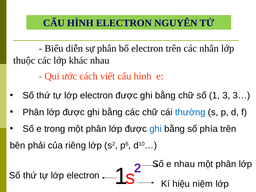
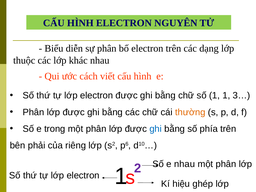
nhân: nhân -> dạng
1 3: 3 -> 1
thường colour: blue -> orange
niệm: niệm -> ghép
